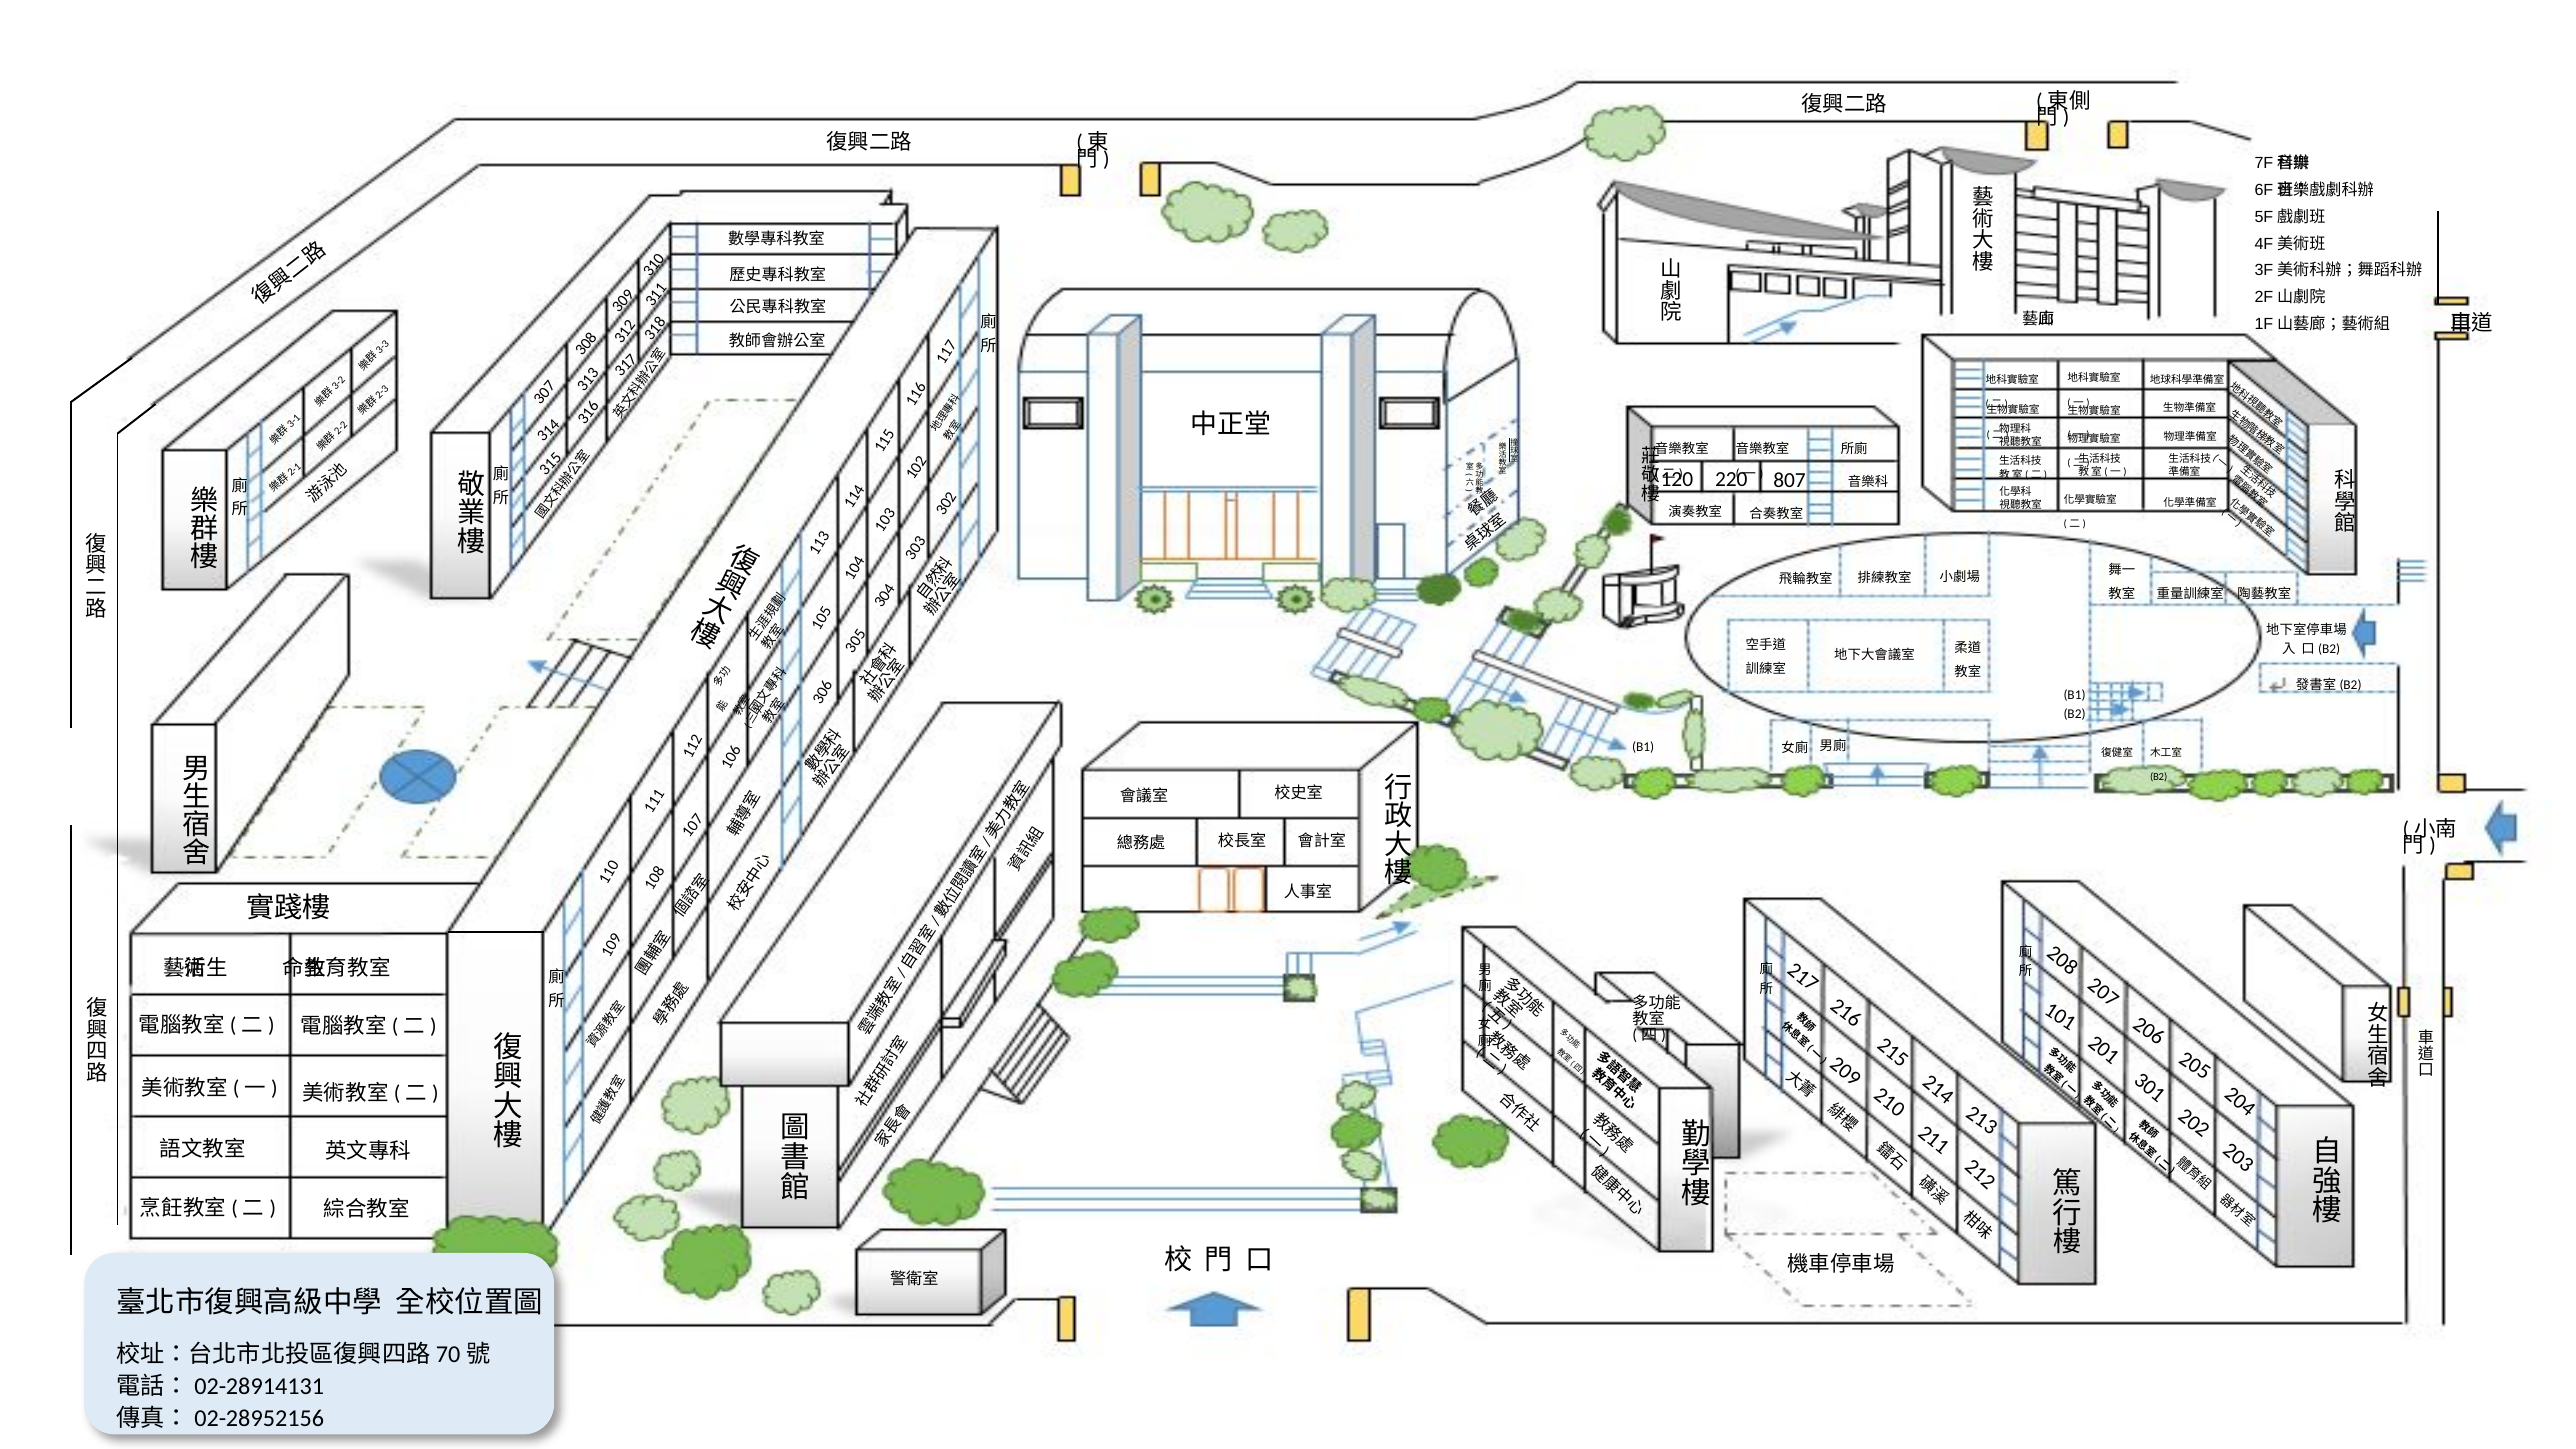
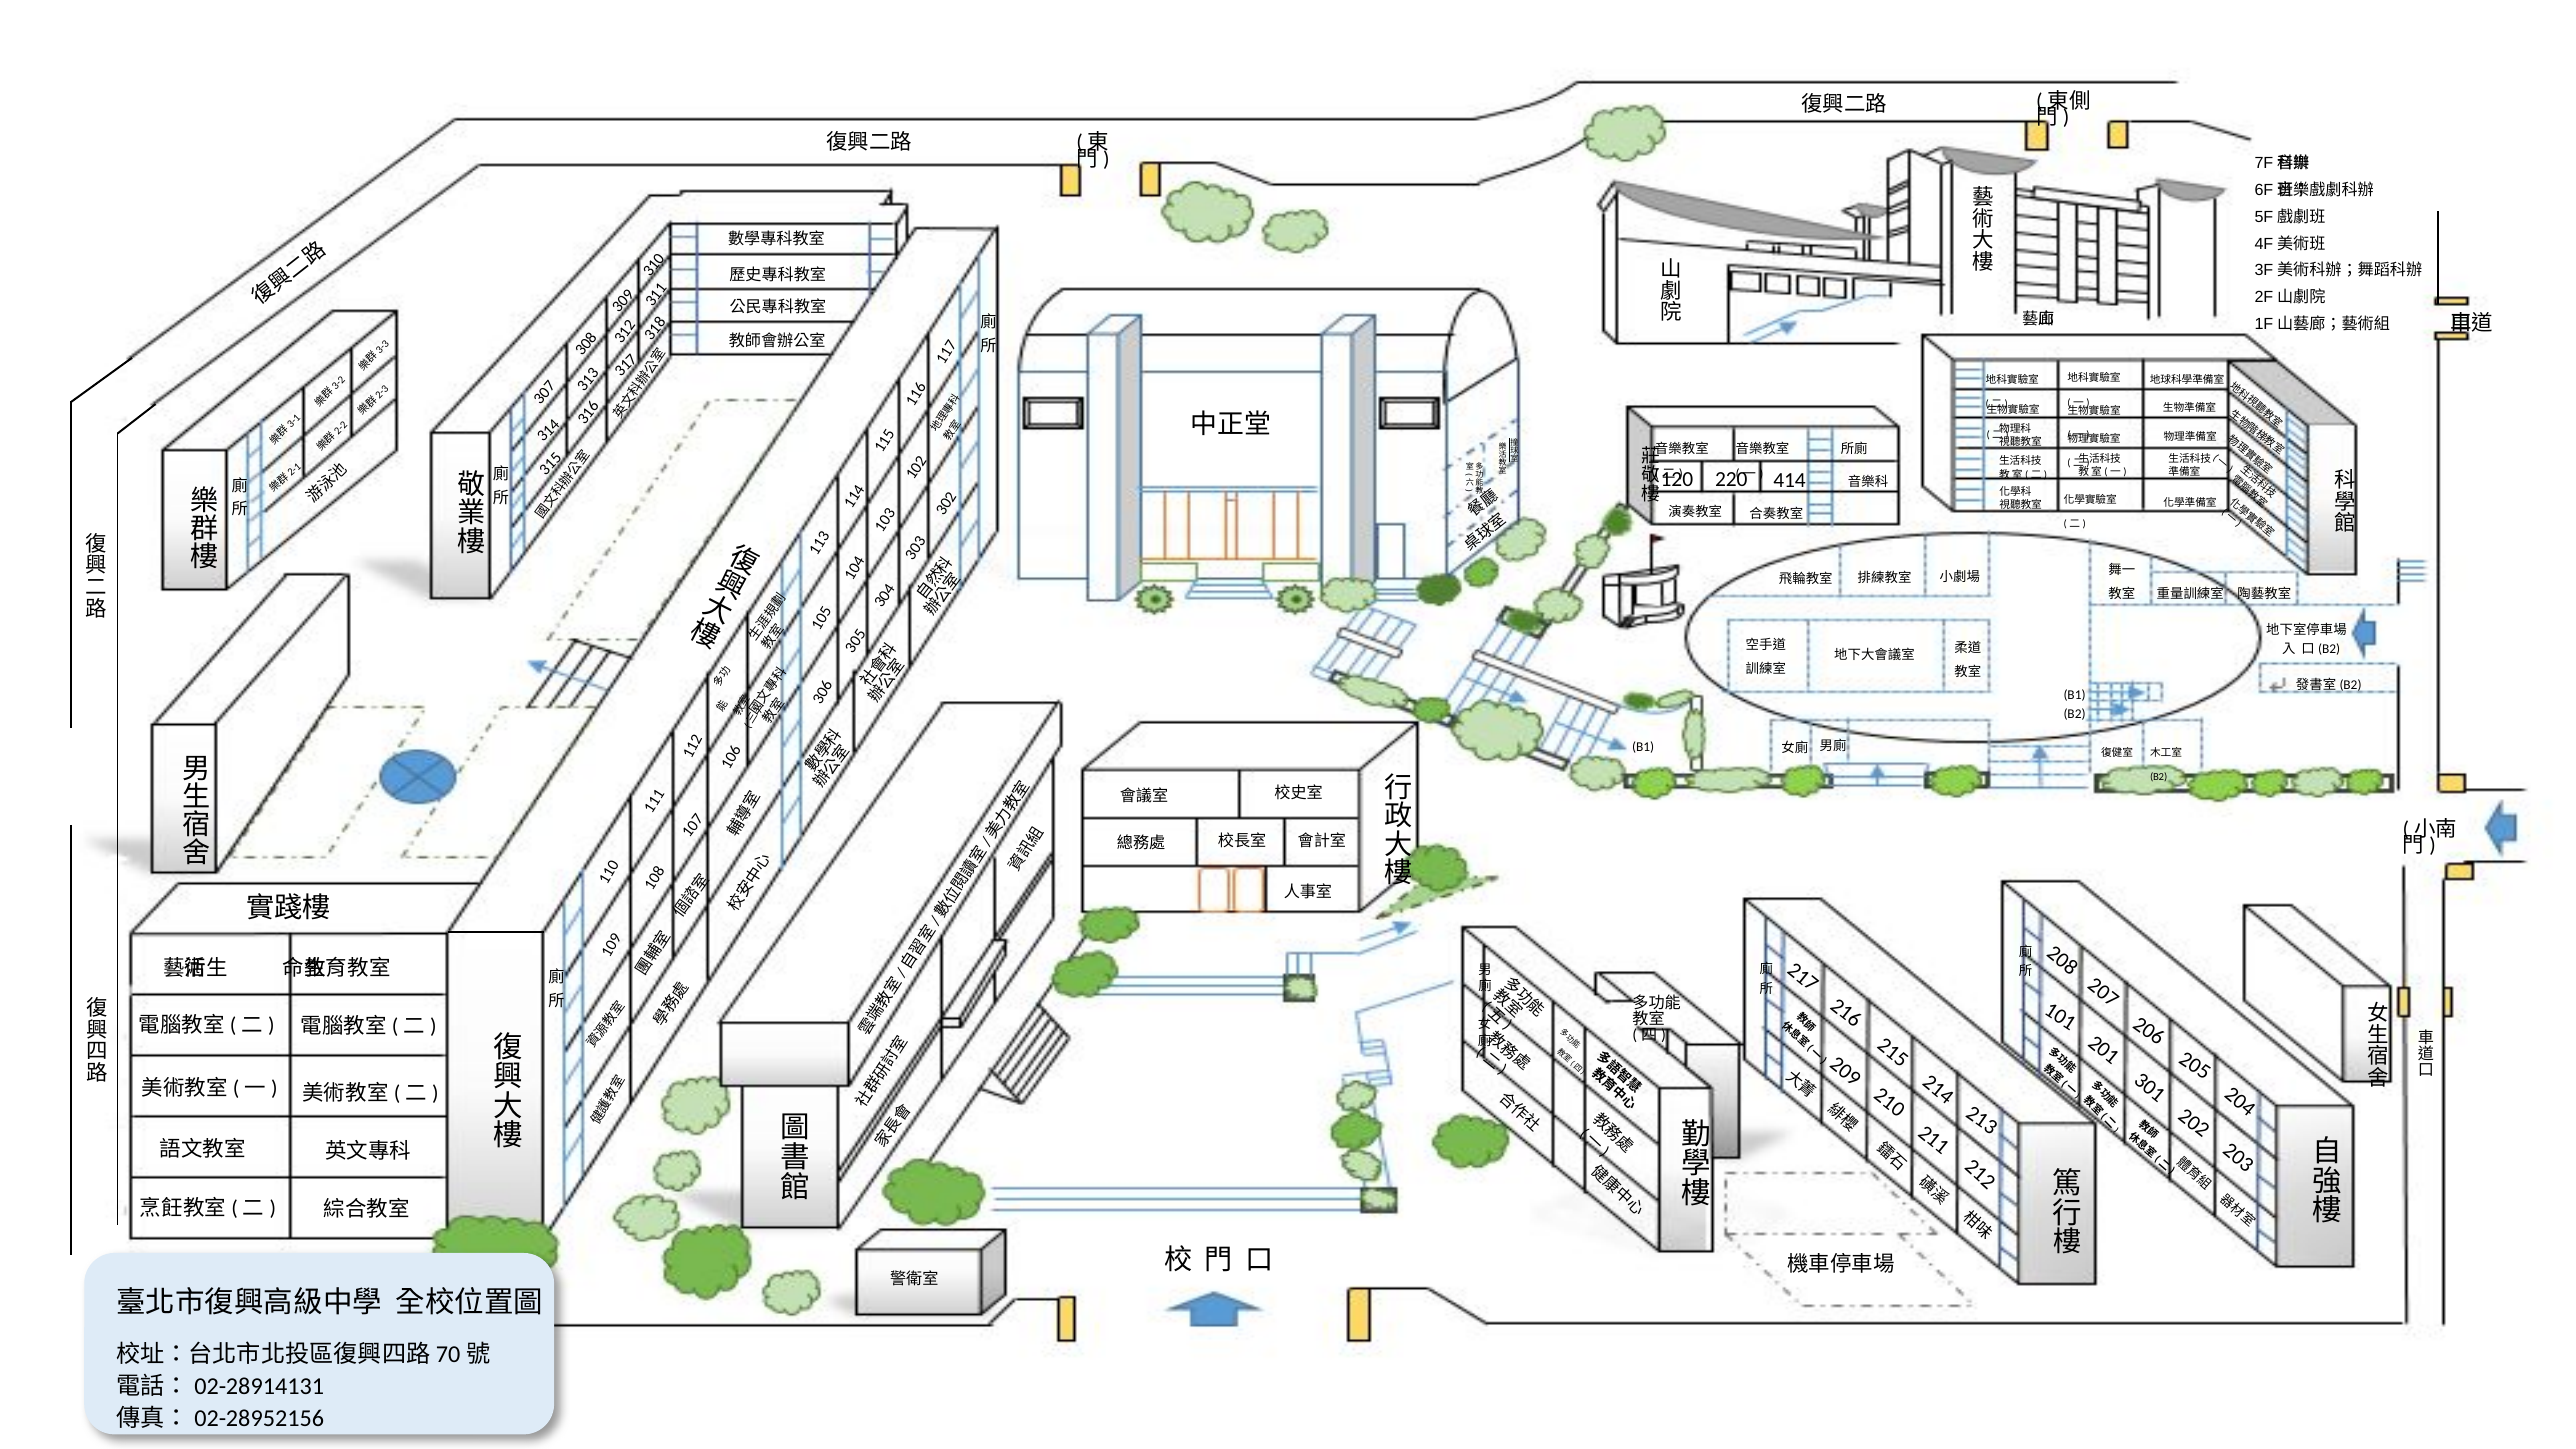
807: 807 -> 414
